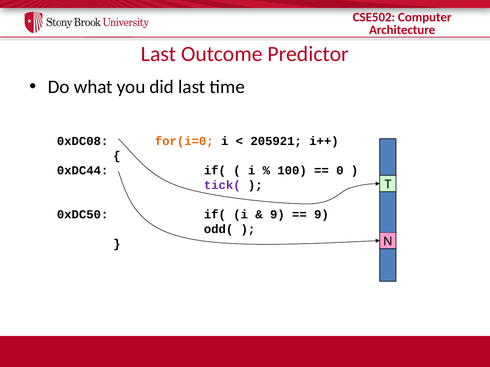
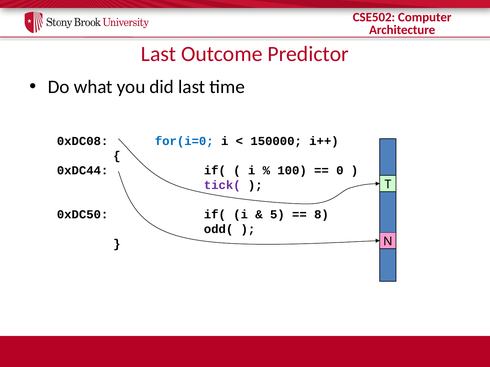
for(i=0 colour: orange -> blue
205921: 205921 -> 150000
9 at (277, 215): 9 -> 5
9 at (321, 215): 9 -> 8
